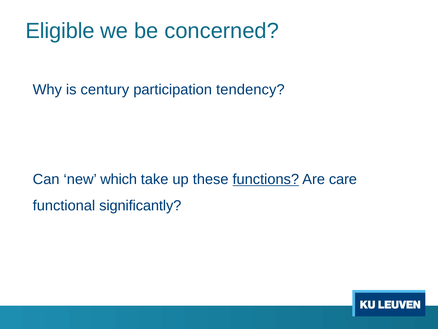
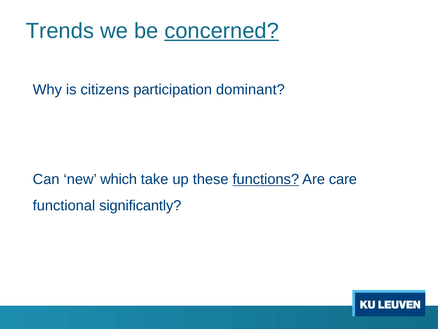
Eligible: Eligible -> Trends
concerned underline: none -> present
century: century -> citizens
tendency: tendency -> dominant
